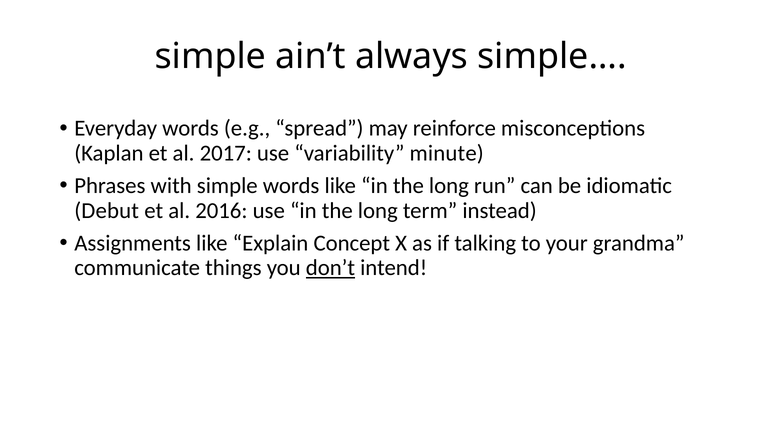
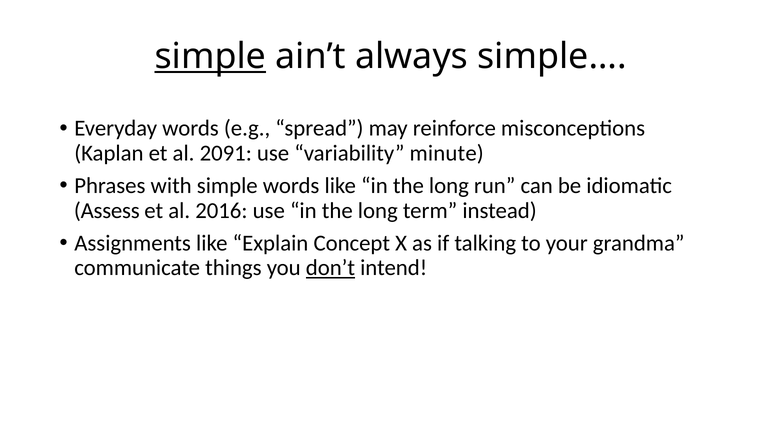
simple at (210, 56) underline: none -> present
2017: 2017 -> 2091
Debut: Debut -> Assess
